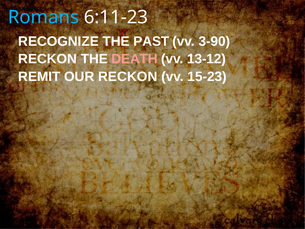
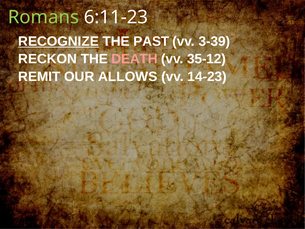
Romans colour: light blue -> light green
RECOGNIZE underline: none -> present
3-90: 3-90 -> 3-39
13-12: 13-12 -> 35-12
OUR RECKON: RECKON -> ALLOWS
15-23: 15-23 -> 14-23
